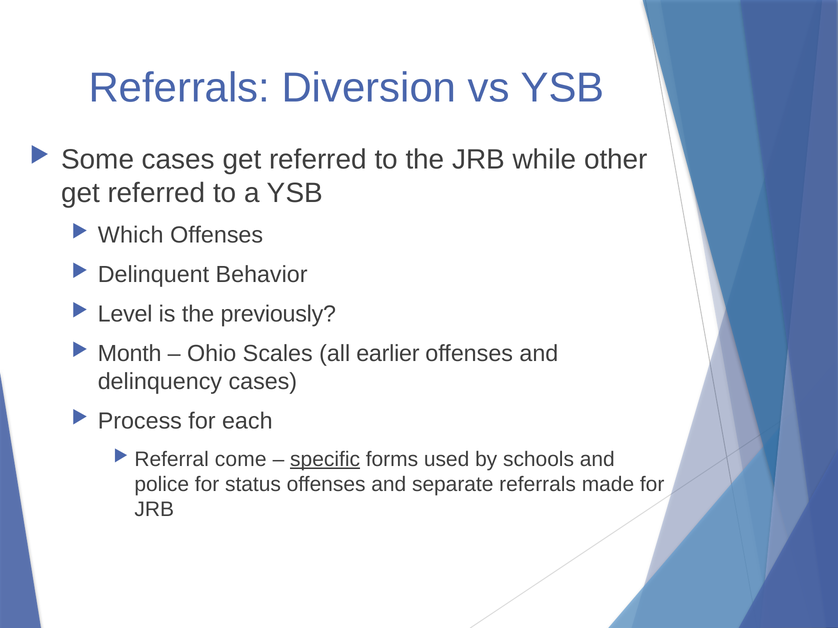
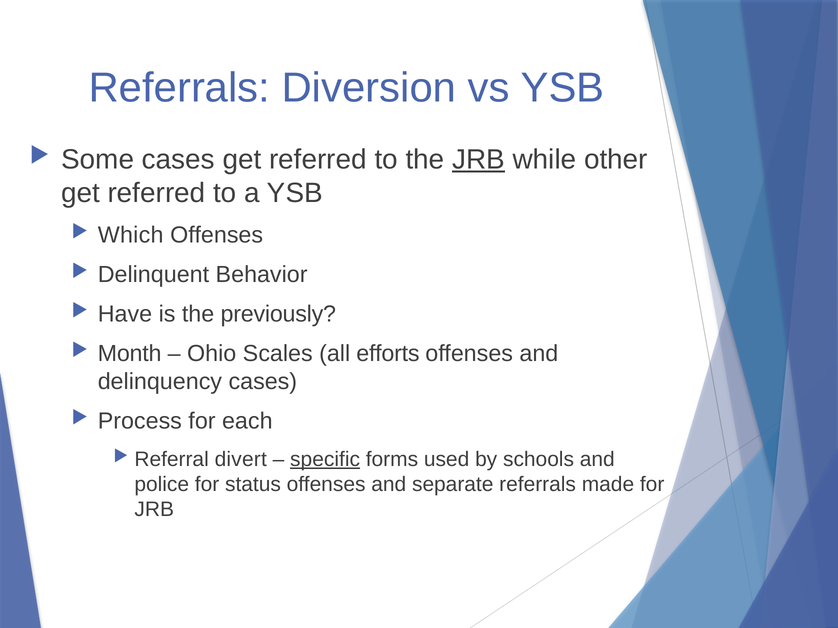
JRB at (479, 160) underline: none -> present
Level: Level -> Have
earlier: earlier -> efforts
come: come -> divert
